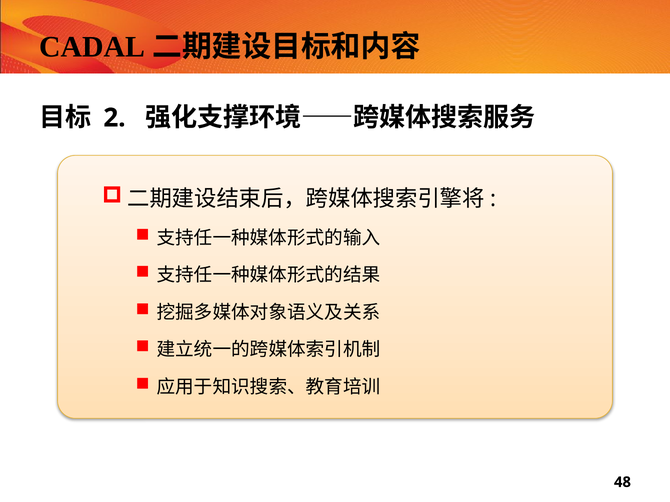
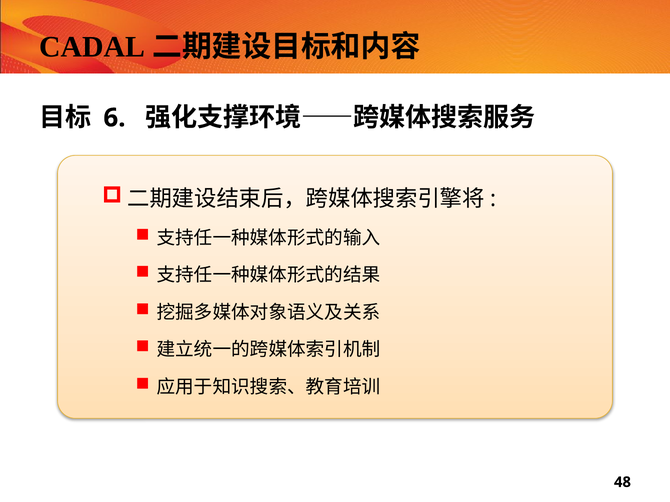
2: 2 -> 6
